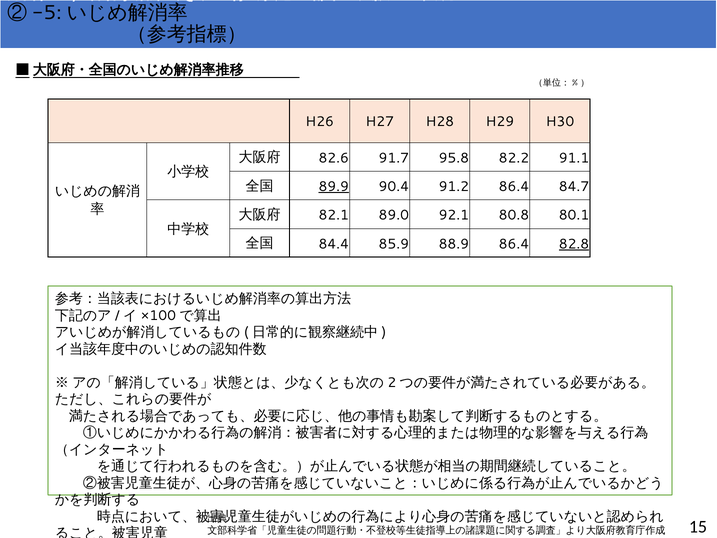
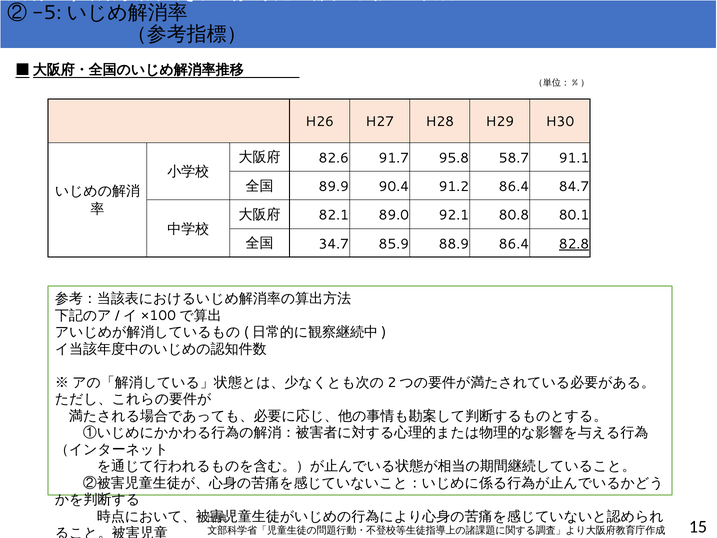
82.2: 82.2 -> 58.7
89.9 underline: present -> none
84.4: 84.4 -> 34.7
